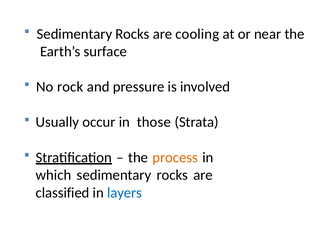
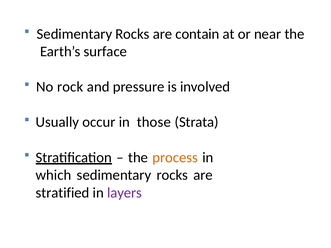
cooling: cooling -> contain
classified: classified -> stratified
layers colour: blue -> purple
